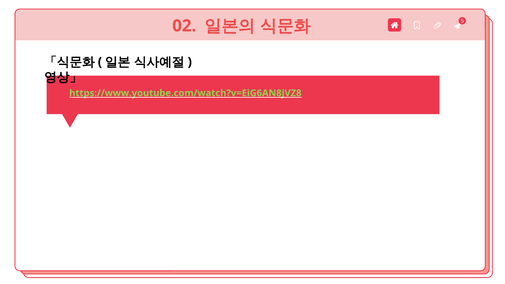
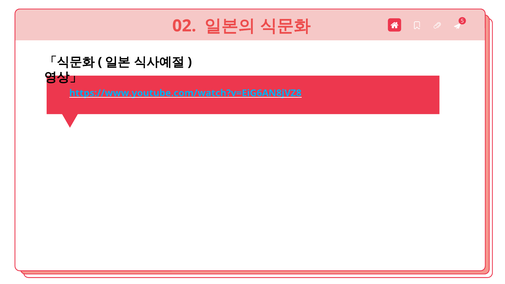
https://www.youtube.com/watch?v=EiG6AN8jVZ8 colour: light green -> light blue
